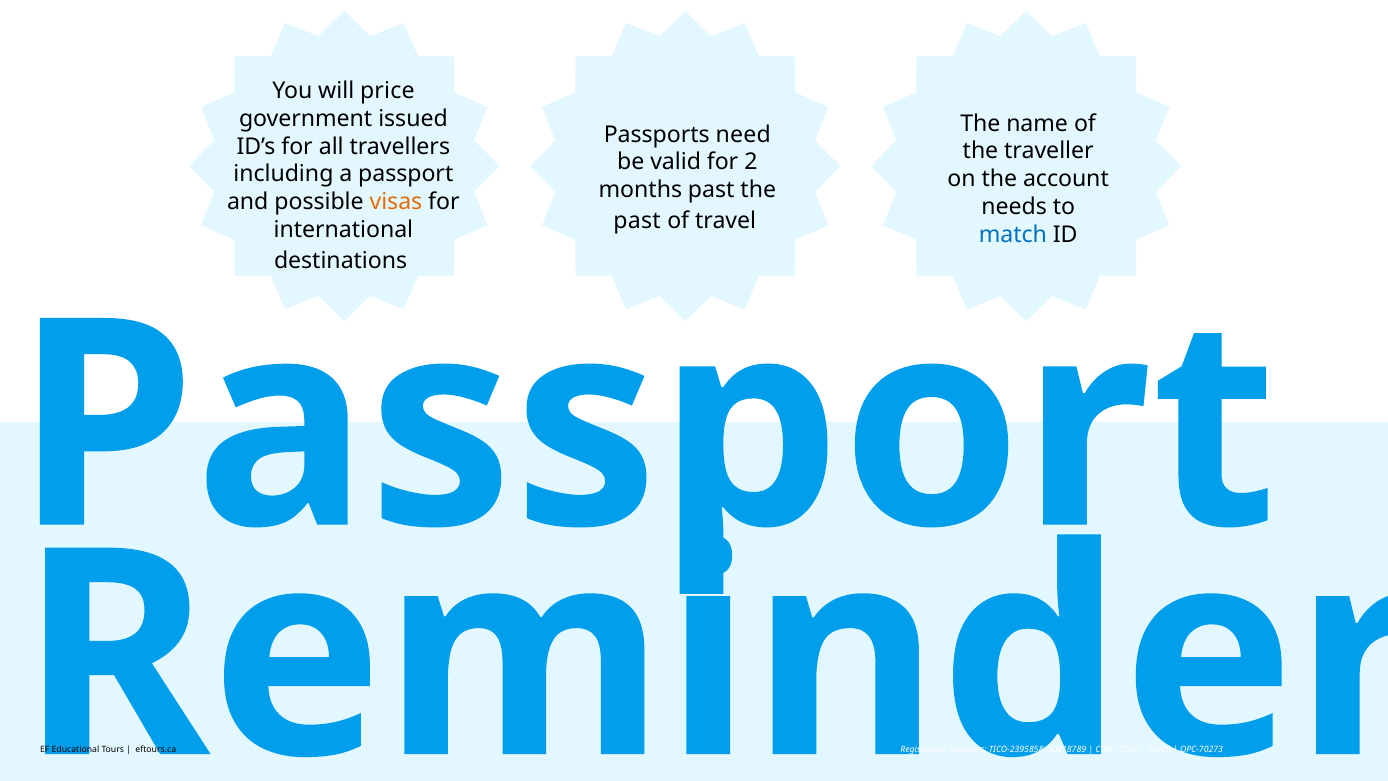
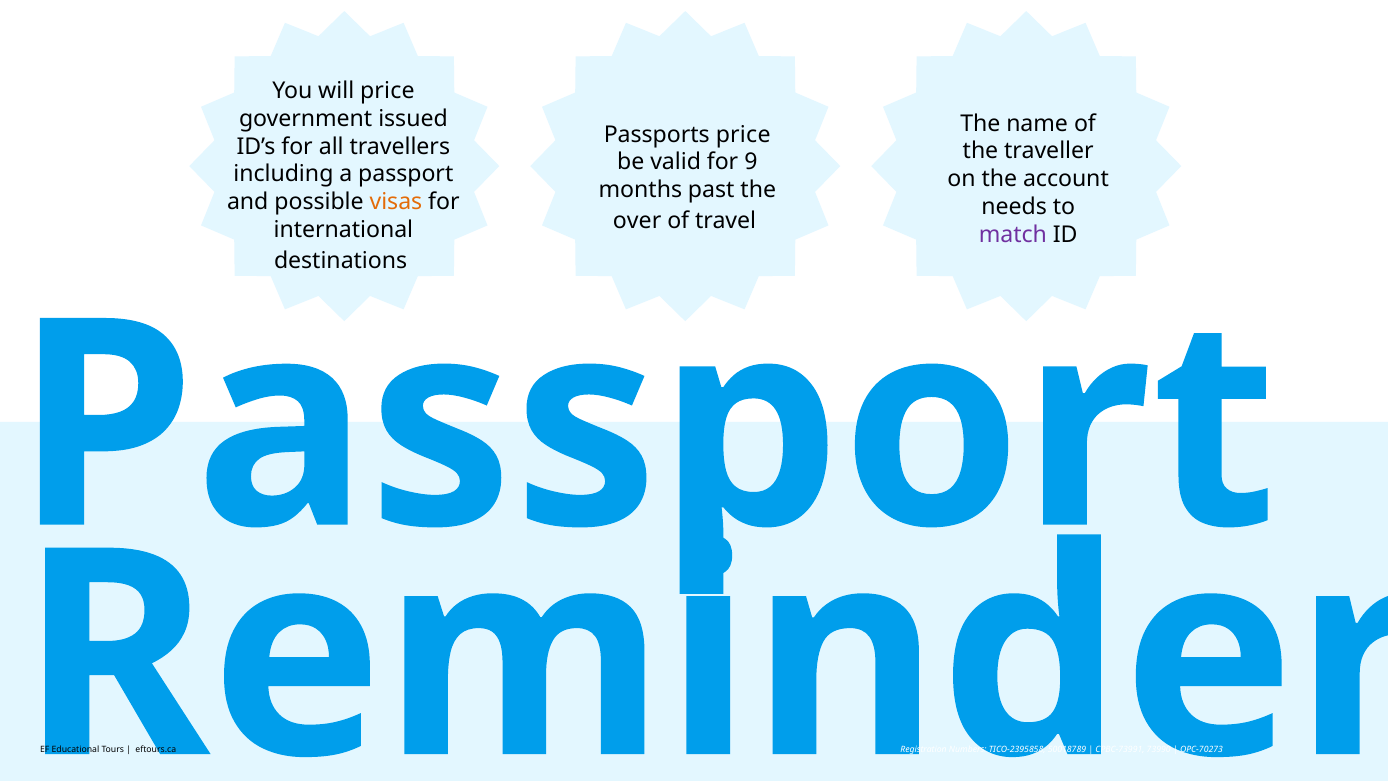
Passports need: need -> price
2: 2 -> 9
past at (637, 221): past -> over
match colour: blue -> purple
